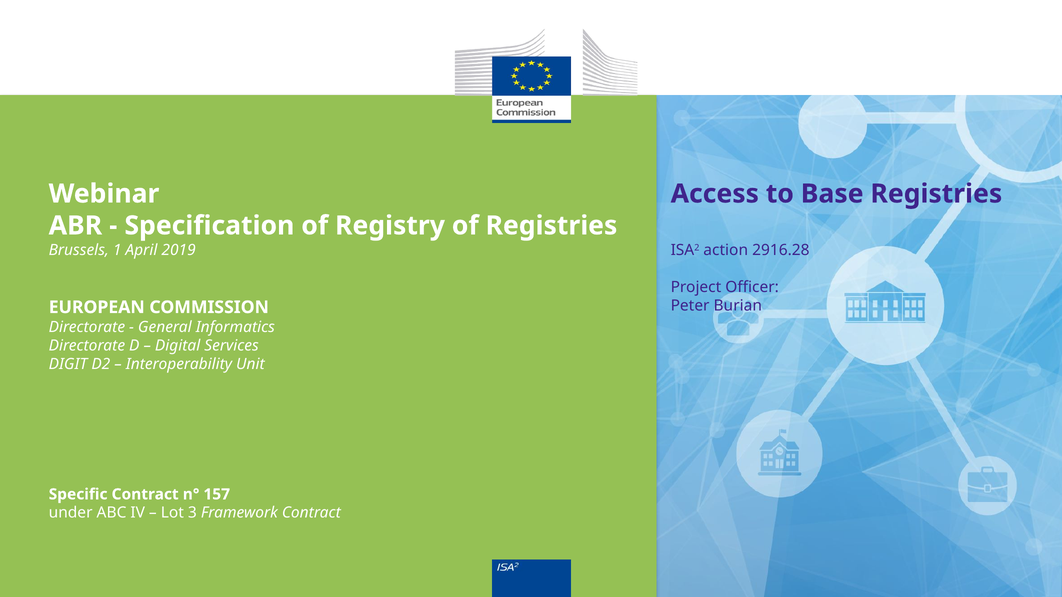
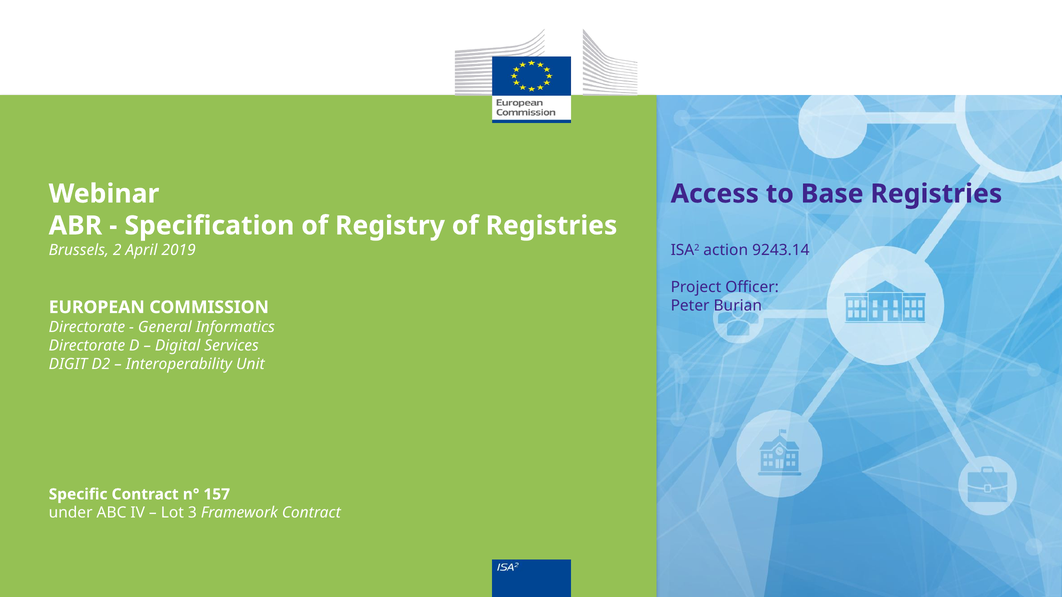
2916.28: 2916.28 -> 9243.14
1: 1 -> 2
